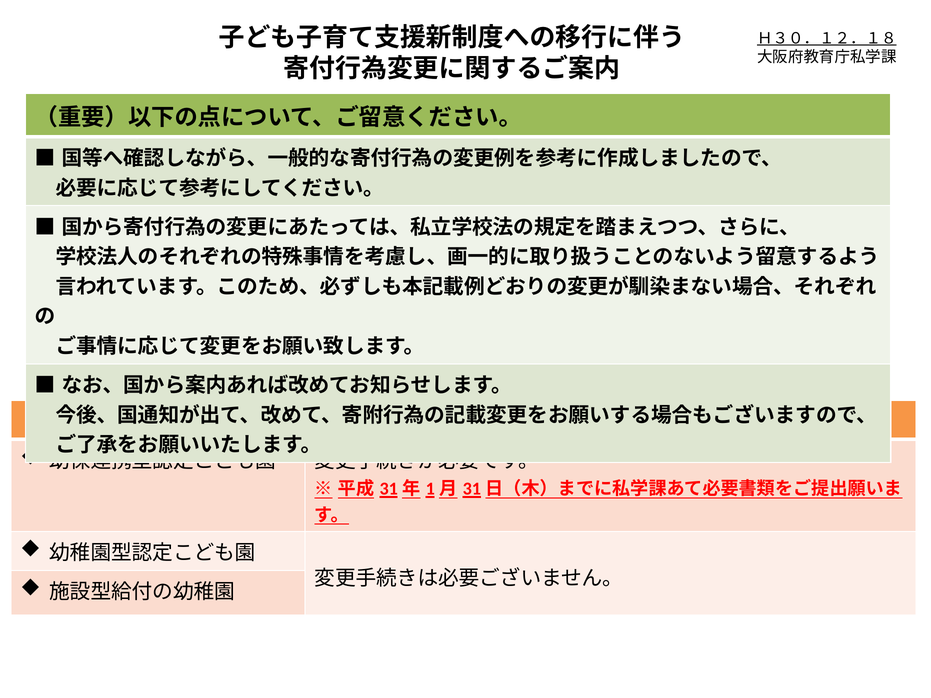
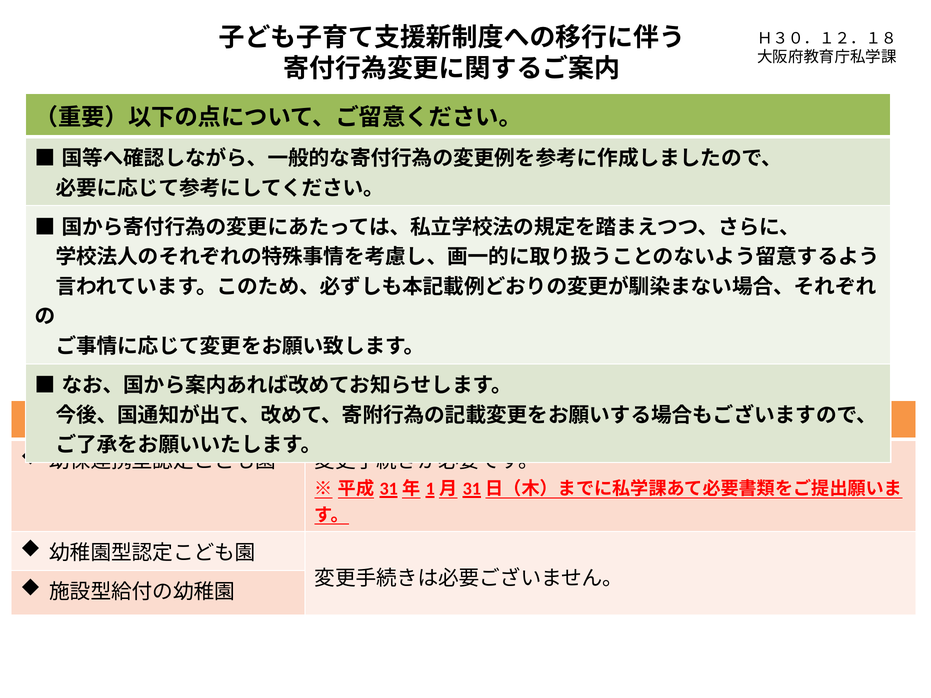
Ｈ３０．１２．１８ underline: present -> none
